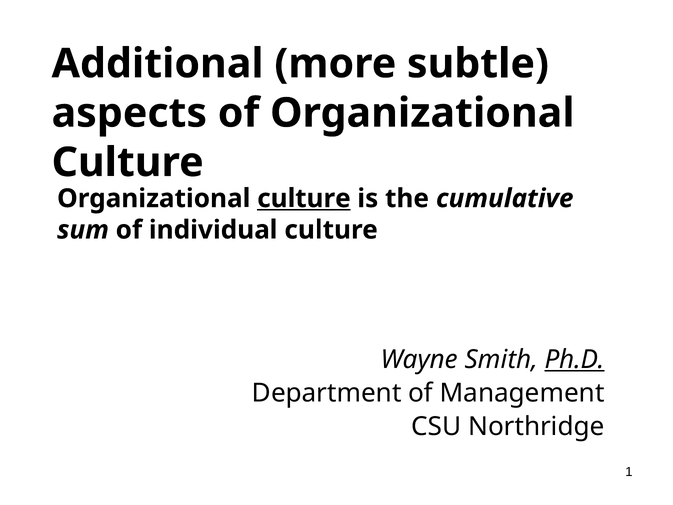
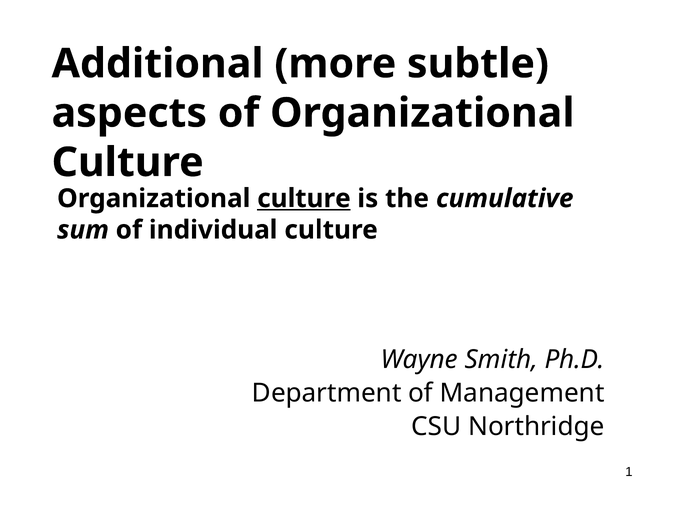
Ph.D underline: present -> none
